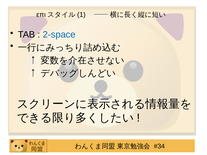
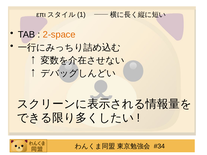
2-space colour: blue -> orange
